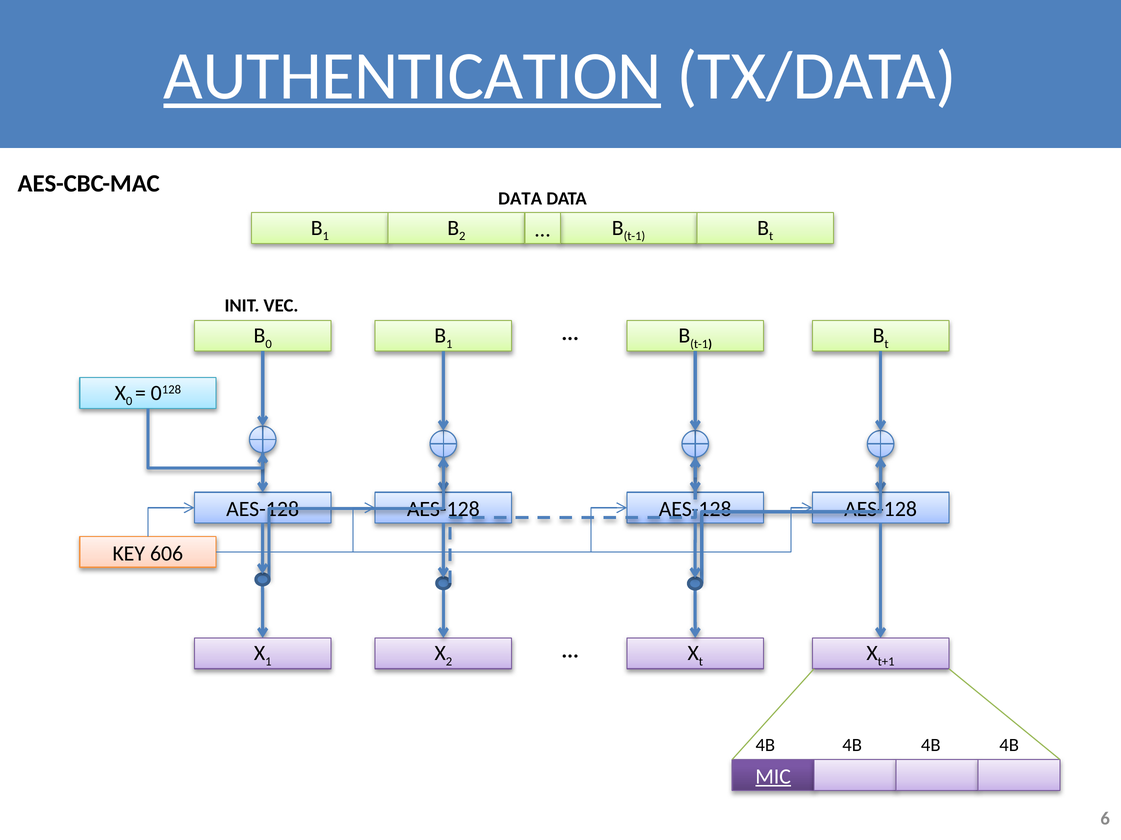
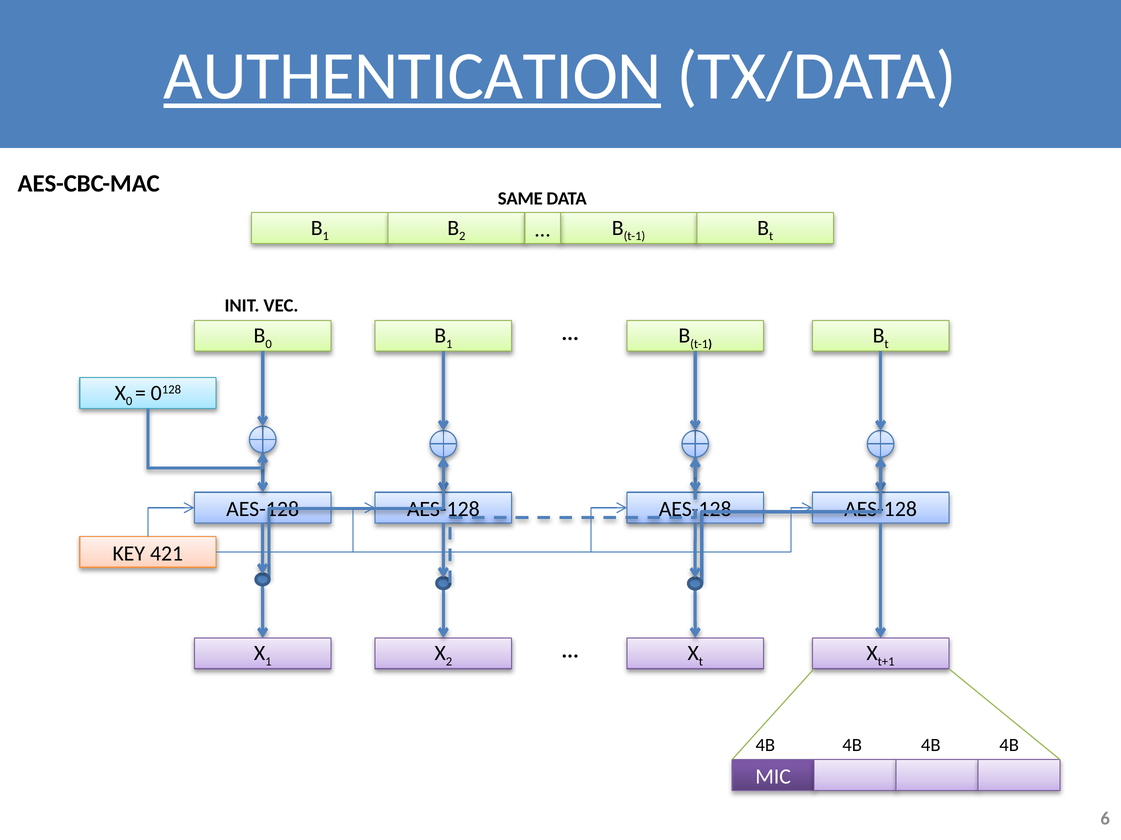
DATA at (520, 199): DATA -> SAME
606: 606 -> 421
MIC underline: present -> none
